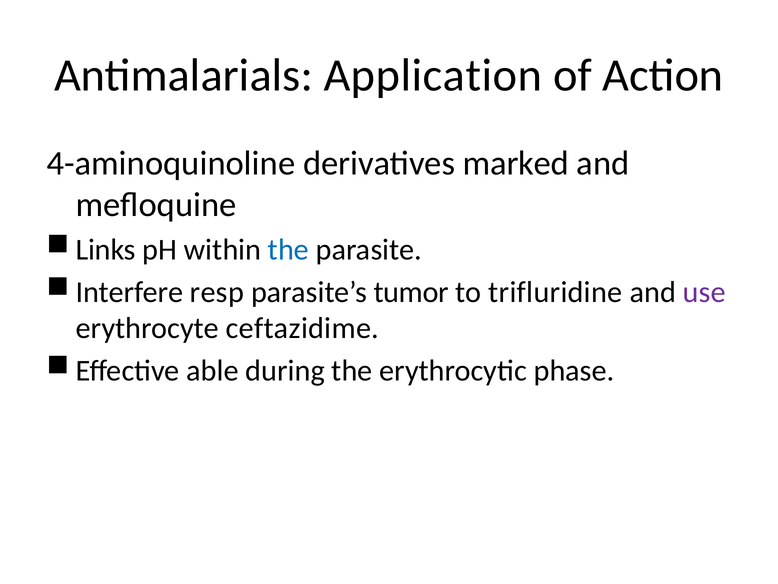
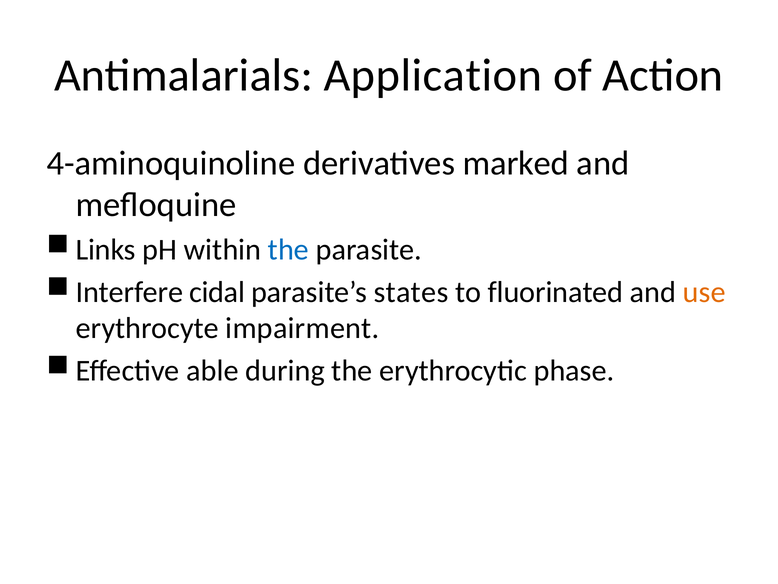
resp: resp -> cidal
tumor: tumor -> states
trifluridine: trifluridine -> fluorinated
use colour: purple -> orange
ceftazidime: ceftazidime -> impairment
